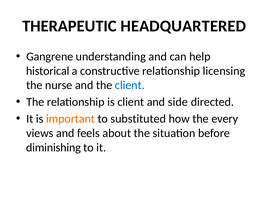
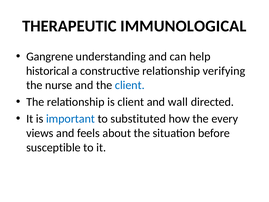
HEADQUARTERED: HEADQUARTERED -> IMMUNOLOGICAL
licensing: licensing -> verifying
side: side -> wall
important colour: orange -> blue
diminishing: diminishing -> susceptible
